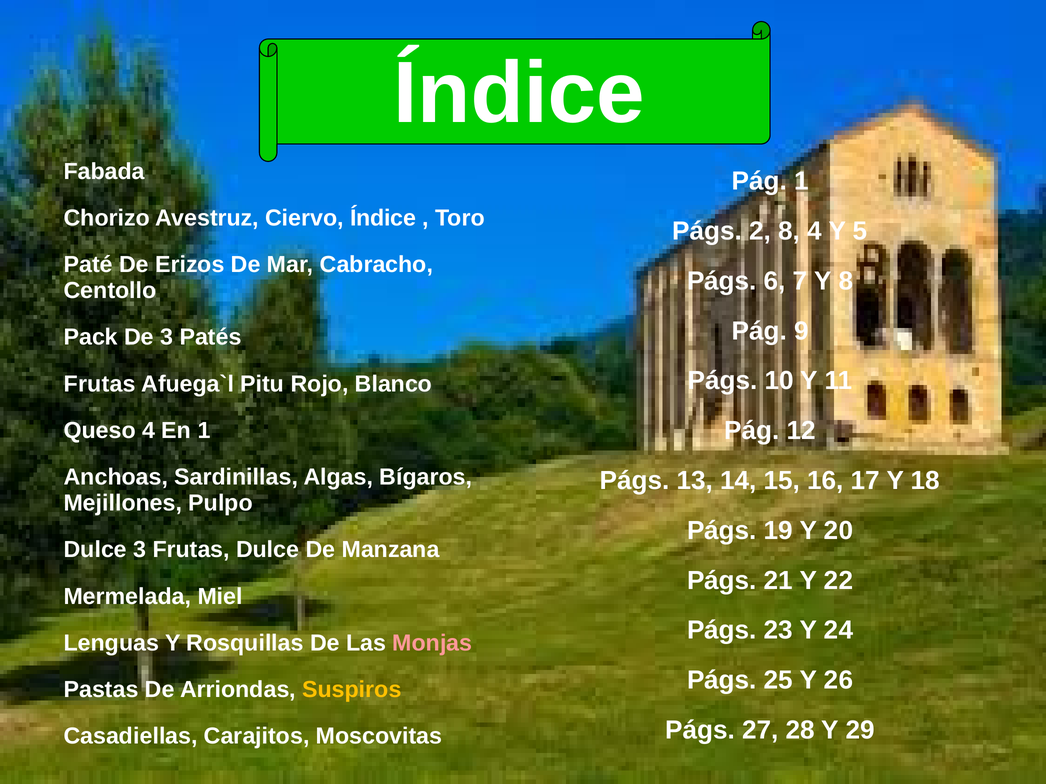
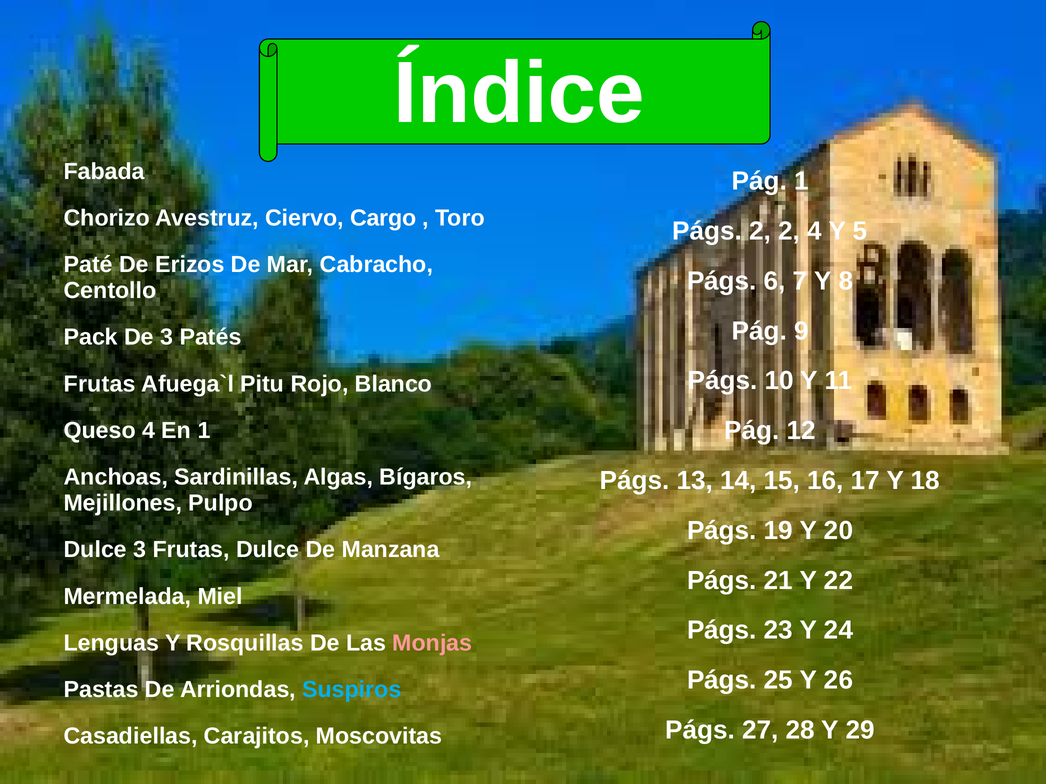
Ciervo Índice: Índice -> Cargo
2 8: 8 -> 2
Suspiros colour: yellow -> light blue
